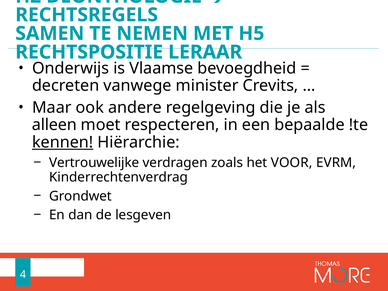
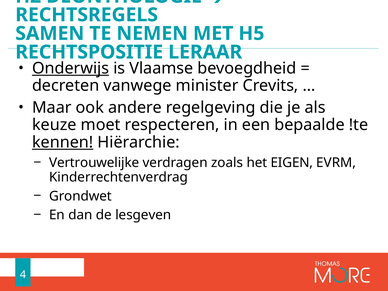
Onderwijs underline: none -> present
alleen: alleen -> keuze
VOOR: VOOR -> EIGEN
